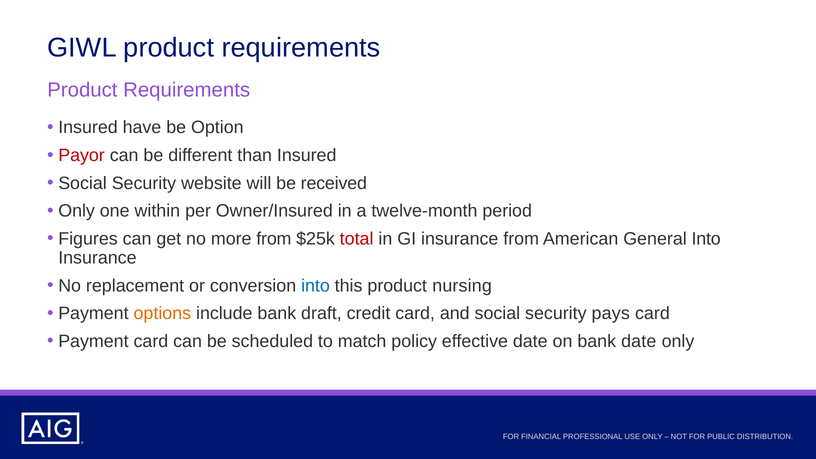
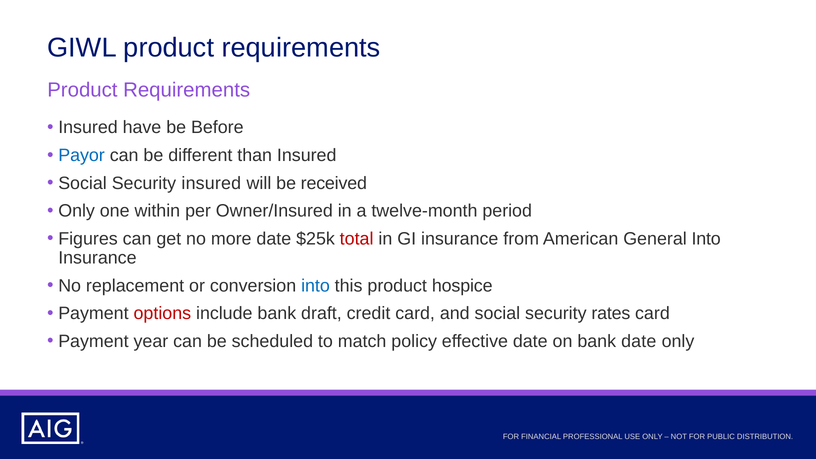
Option: Option -> Before
Payor colour: red -> blue
Security website: website -> insured
more from: from -> date
nursing: nursing -> hospice
options colour: orange -> red
pays: pays -> rates
Payment card: card -> year
